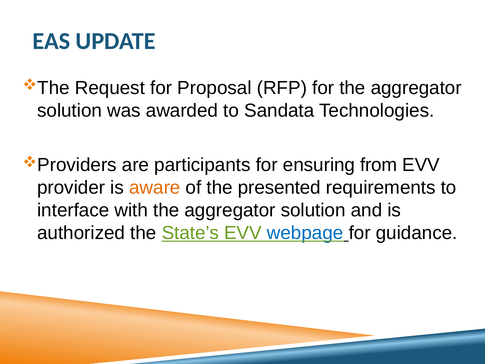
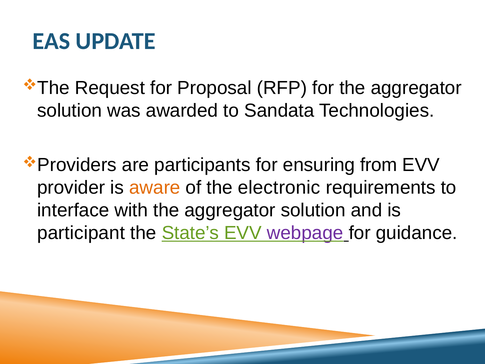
presented: presented -> electronic
authorized: authorized -> participant
webpage colour: blue -> purple
